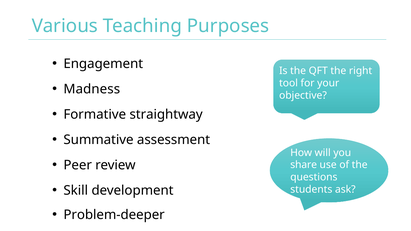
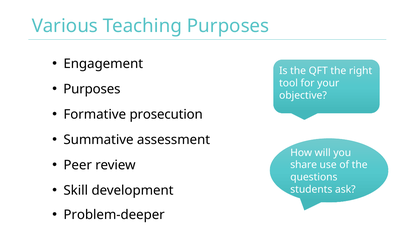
Madness at (92, 89): Madness -> Purposes
straightway: straightway -> prosecution
